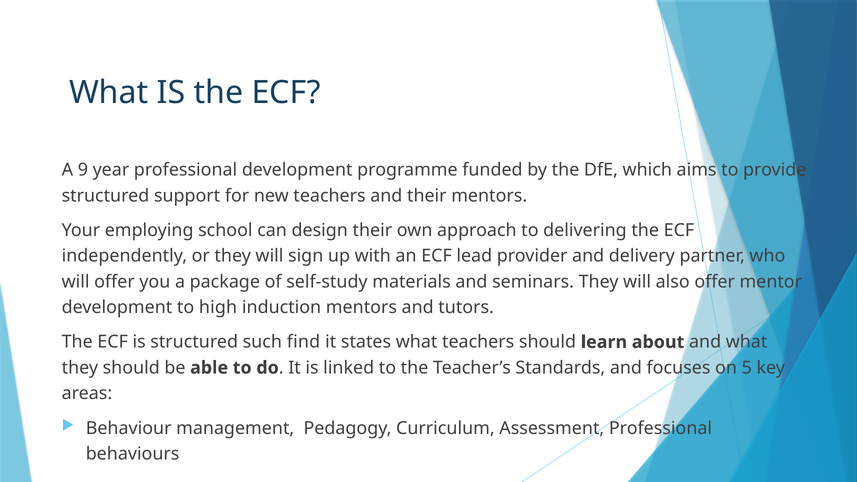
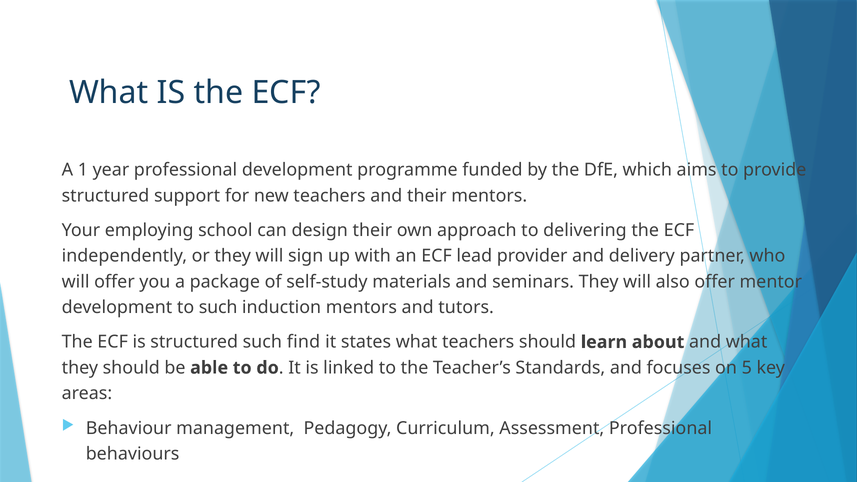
9: 9 -> 1
to high: high -> such
